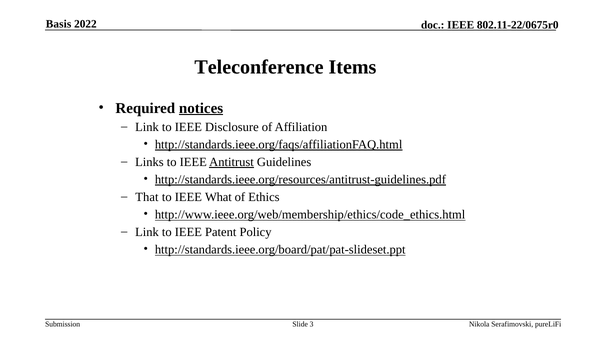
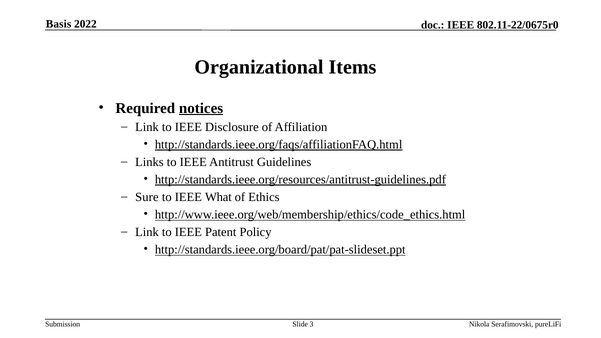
Teleconference: Teleconference -> Organizational
Antitrust underline: present -> none
That: That -> Sure
